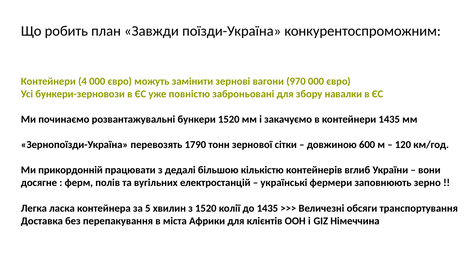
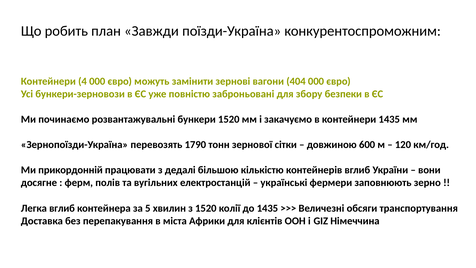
970: 970 -> 404
навалки: навалки -> безпеки
Легка ласка: ласка -> вглиб
